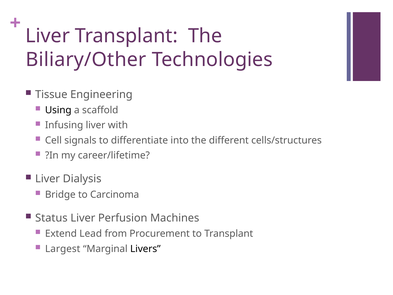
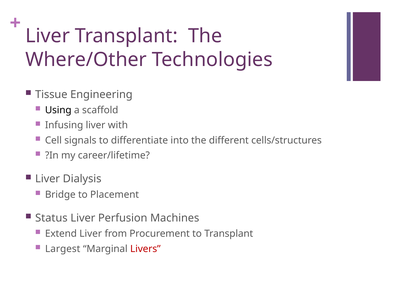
Biliary/Other: Biliary/Other -> Where/Other
Carcinoma: Carcinoma -> Placement
Extend Lead: Lead -> Liver
Livers colour: black -> red
